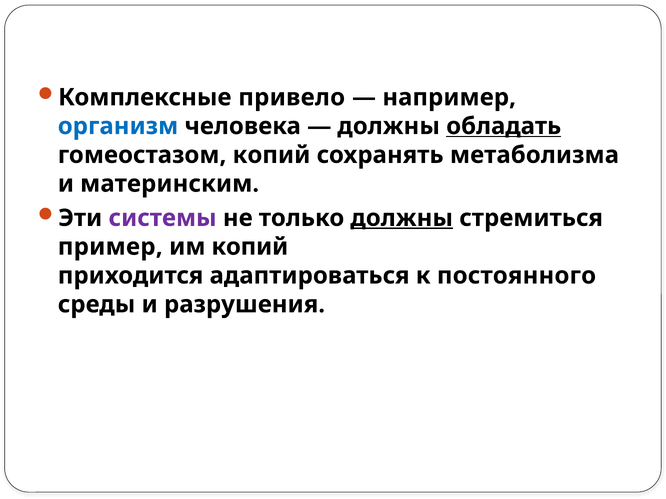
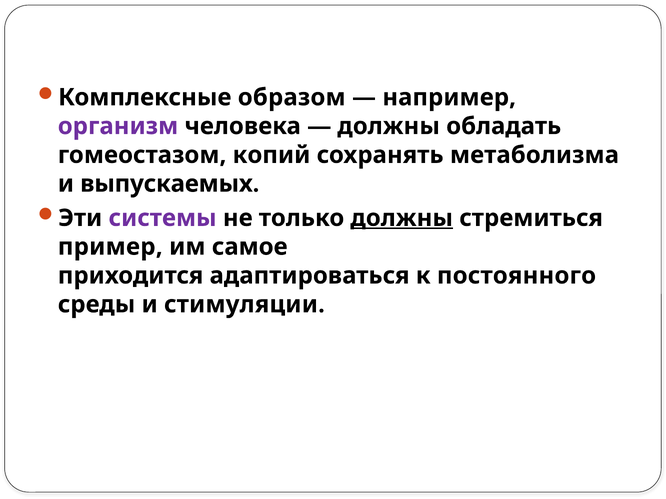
привело: привело -> образом
организм colour: blue -> purple
обладать underline: present -> none
материнским: материнским -> выпускаемых
им копий: копий -> самое
разрушения: разрушения -> стимуляции
